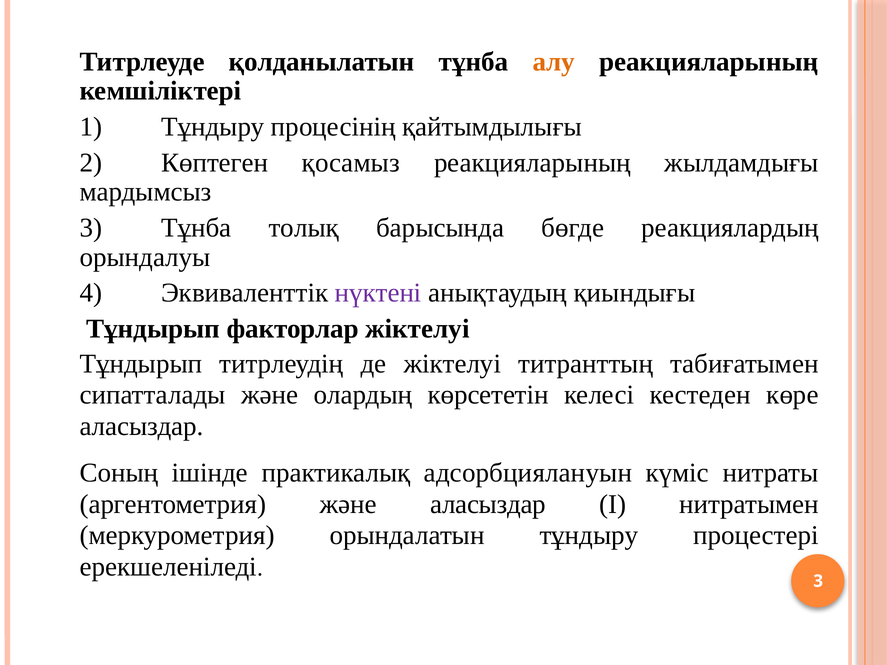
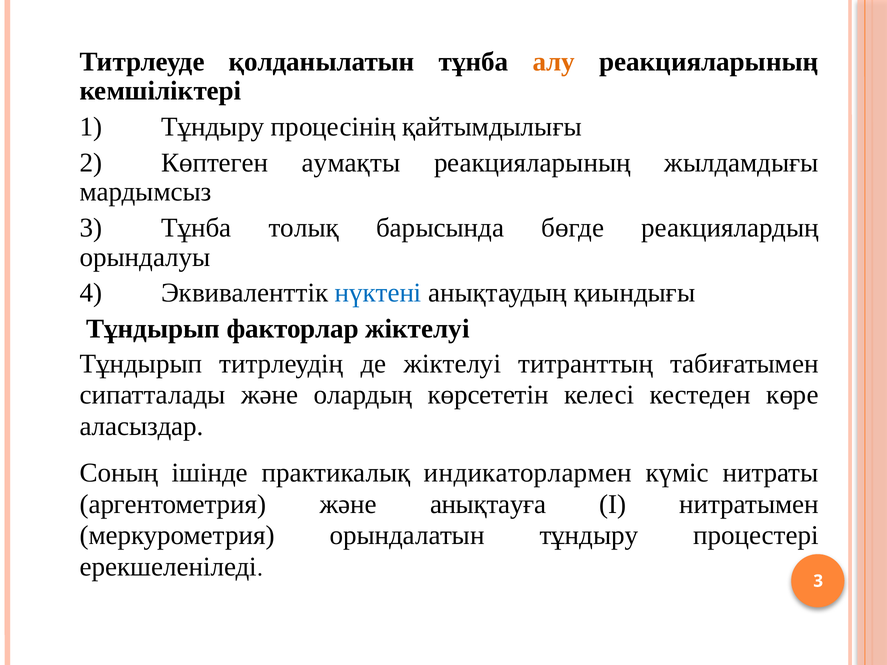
қосамыз: қосамыз -> аумақты
нүктені colour: purple -> blue
адсорбциялануын: адсорбциялануын -> индикаторлармен
және аласыздар: аласыздар -> анықтауға
